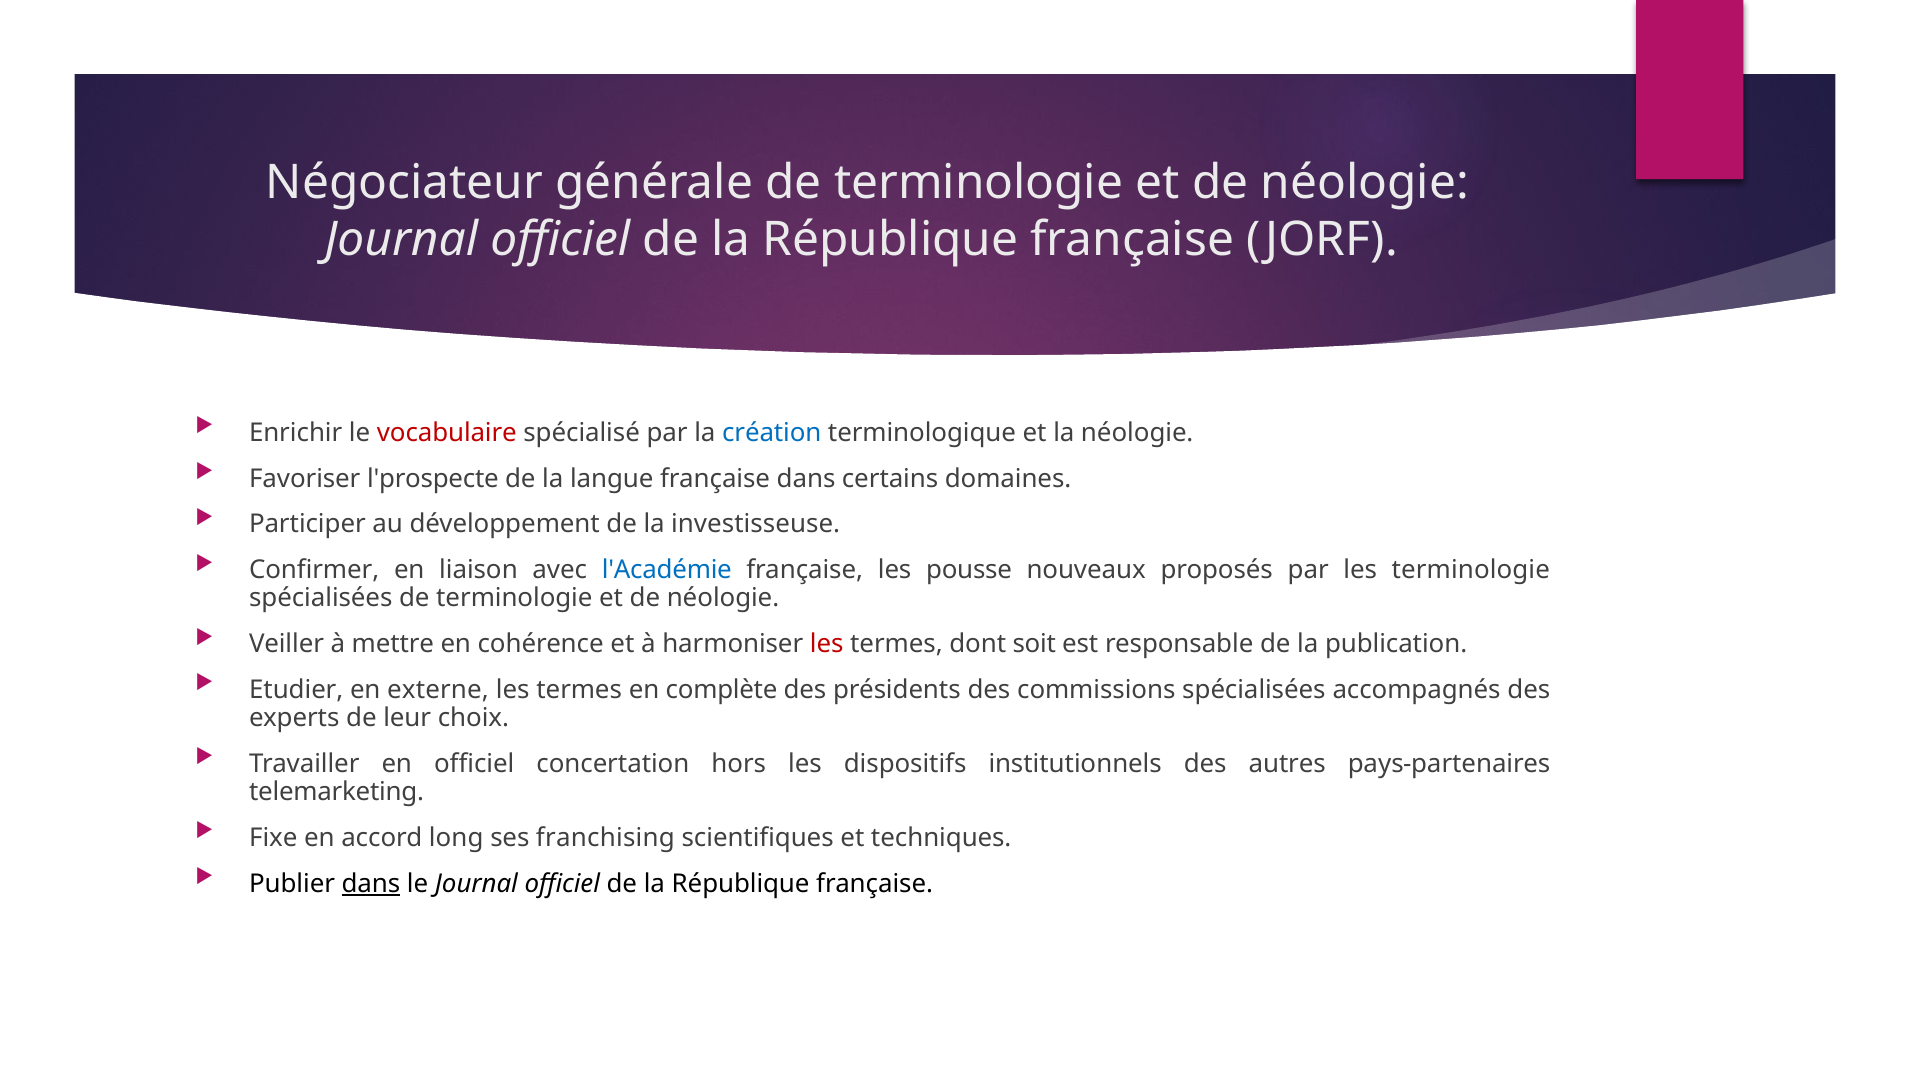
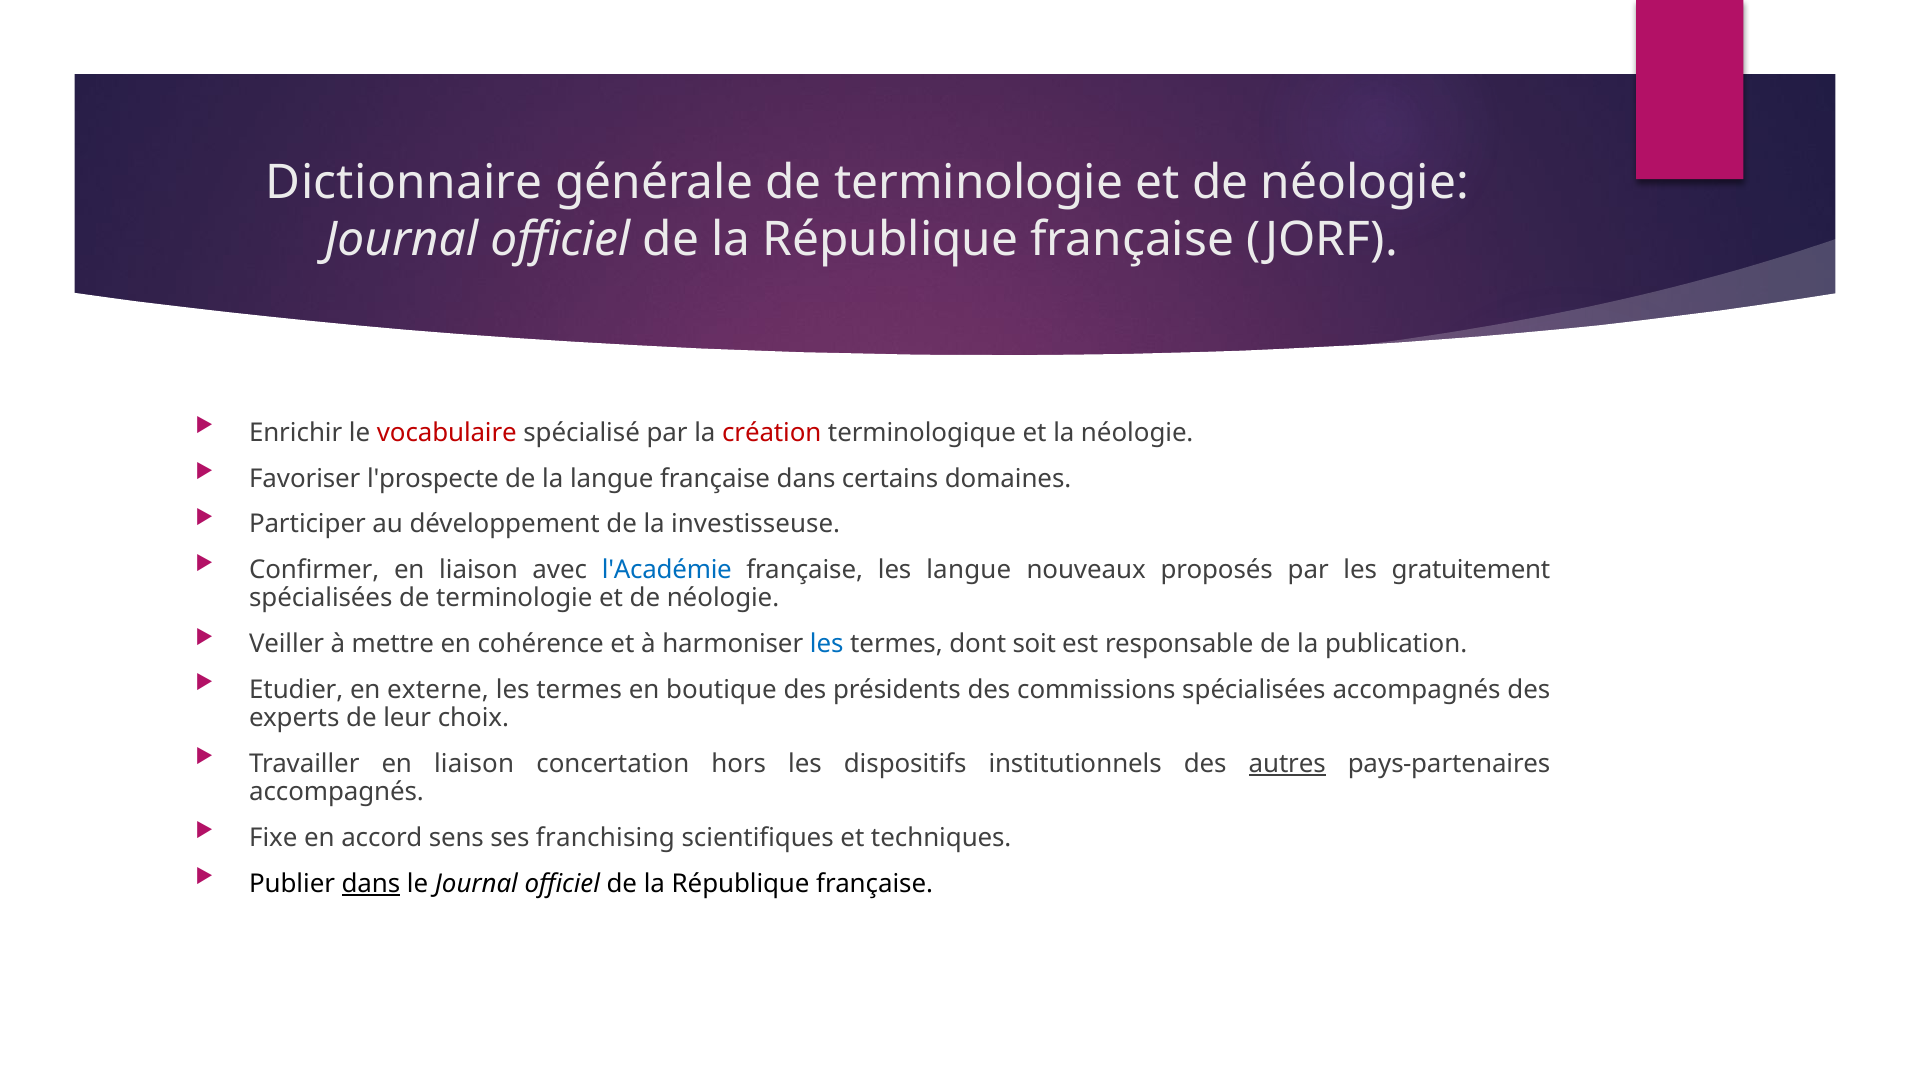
Négociateur: Négociateur -> Dictionnaire
création colour: blue -> red
les pousse: pousse -> langue
les terminologie: terminologie -> gratuitement
les at (827, 644) colour: red -> blue
complète: complète -> boutique
Travailler en officiel: officiel -> liaison
autres underline: none -> present
telemarketing at (337, 792): telemarketing -> accompagnés
long: long -> sens
